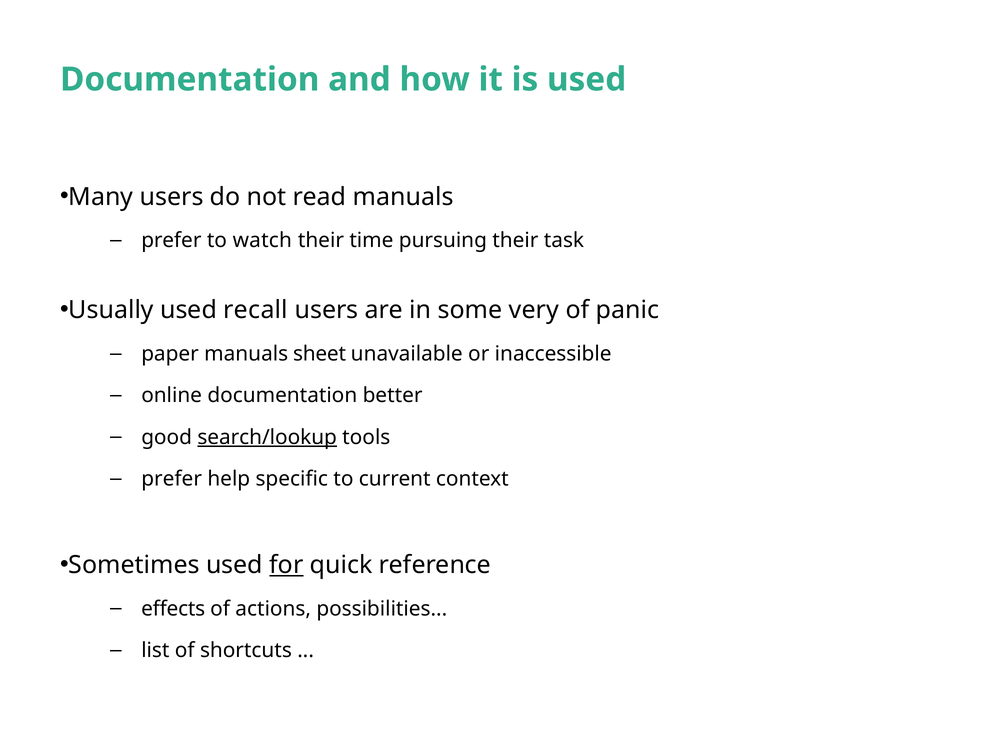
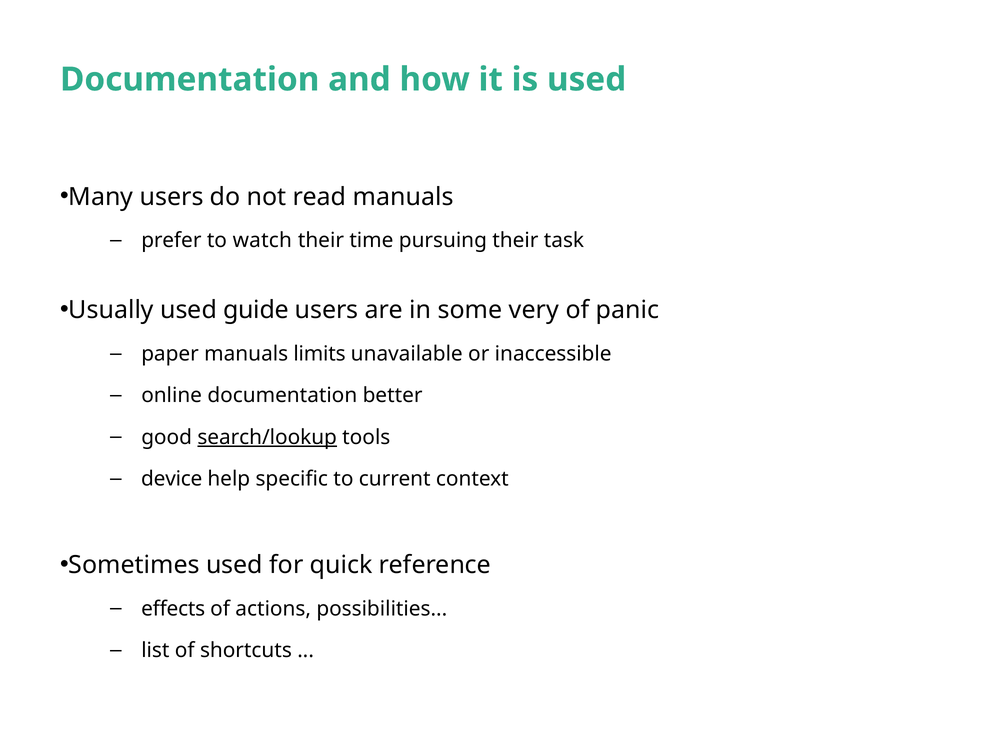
recall: recall -> guide
sheet: sheet -> limits
prefer at (172, 479): prefer -> device
for underline: present -> none
